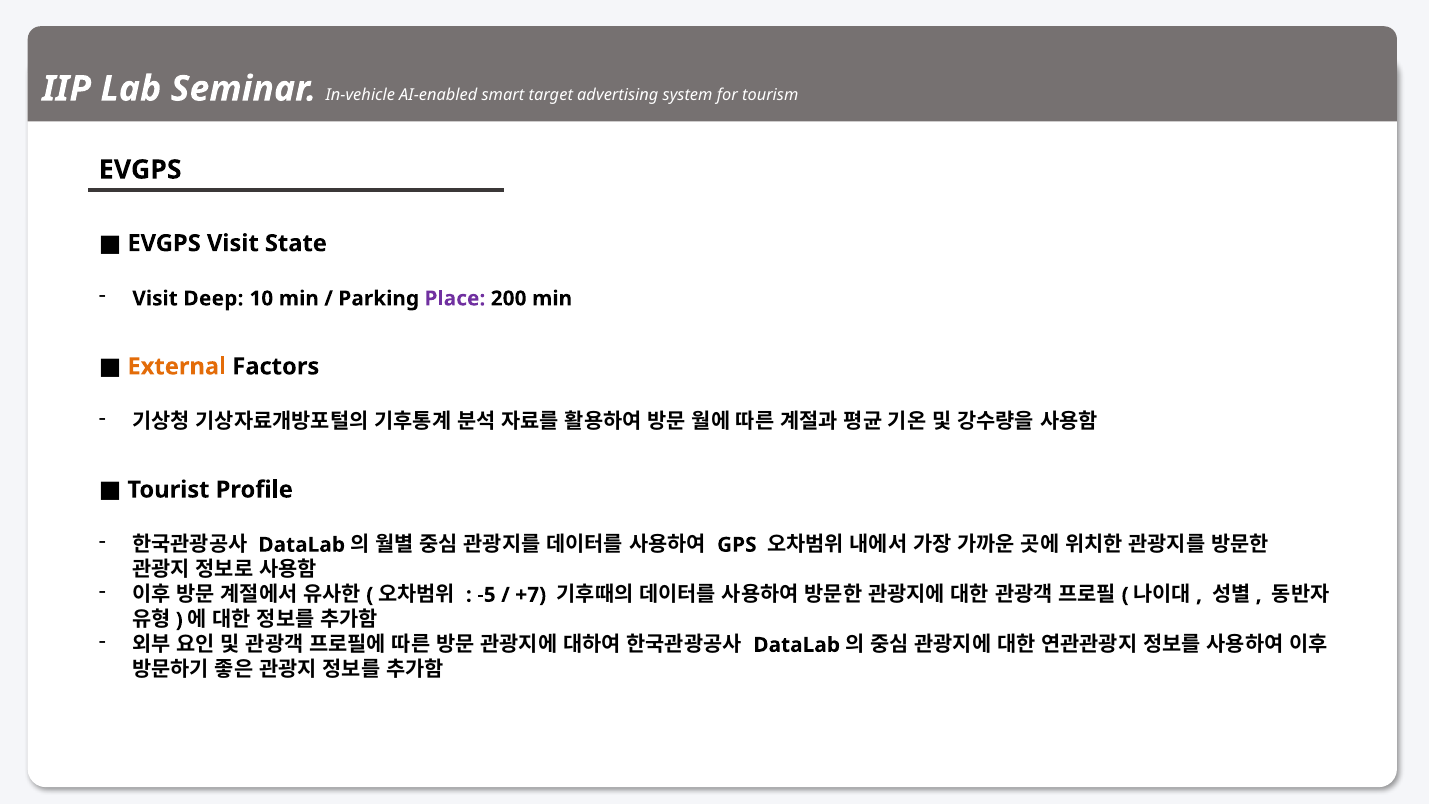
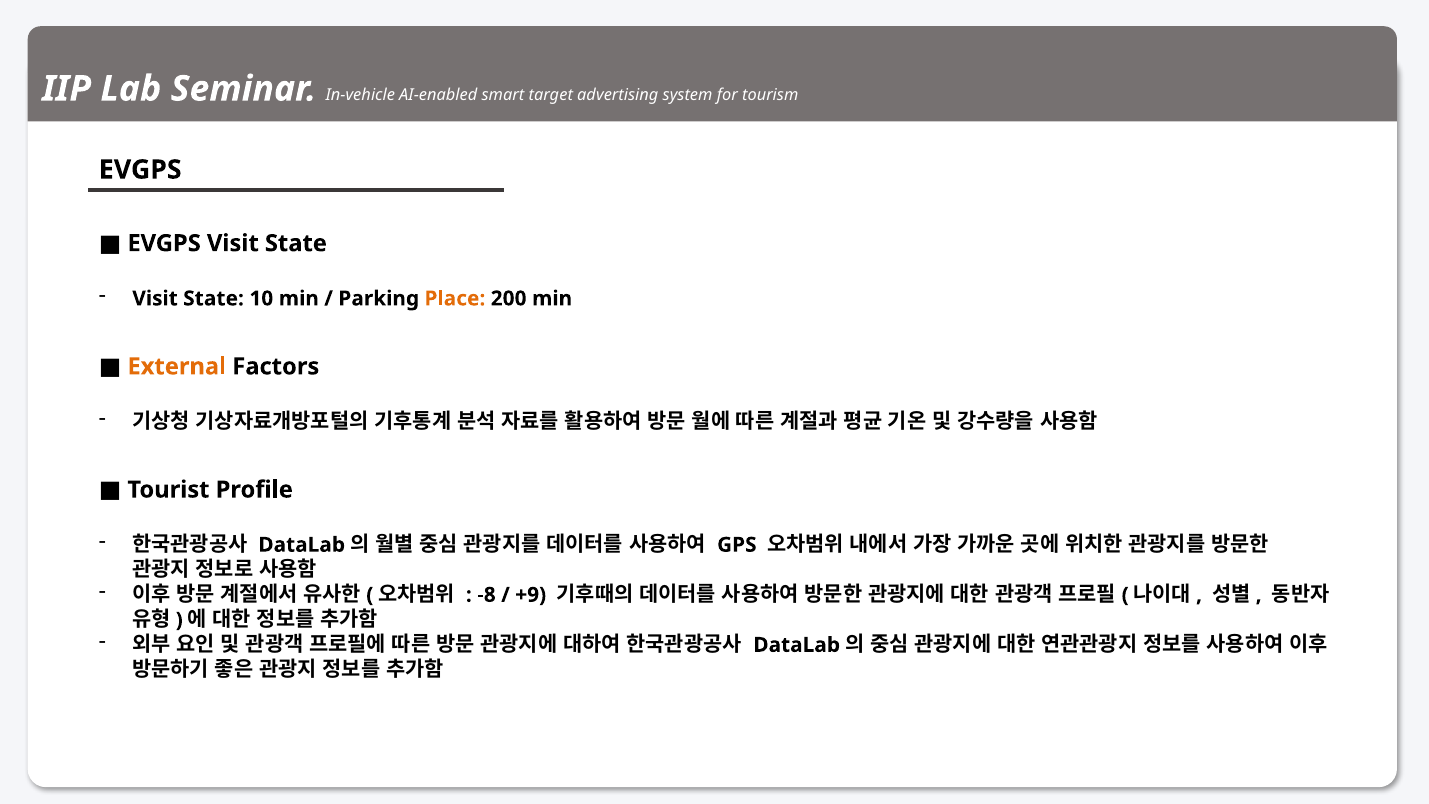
Deep at (213, 298): Deep -> State
Place colour: purple -> orange
-5: -5 -> -8
+7: +7 -> +9
